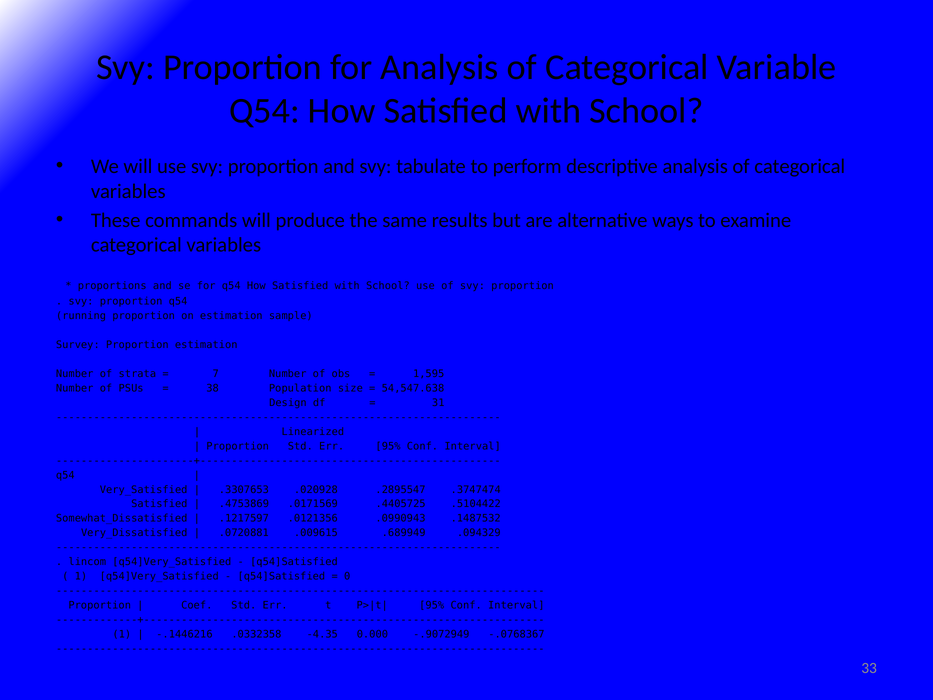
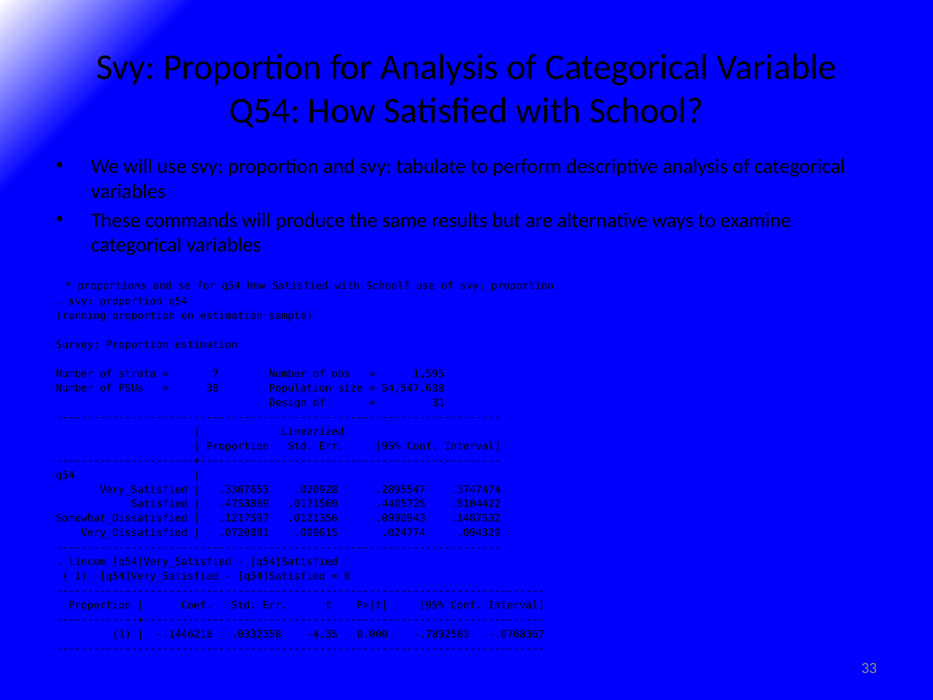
.689949: .689949 -> .024774
-.9072949: -.9072949 -> -.7892583
